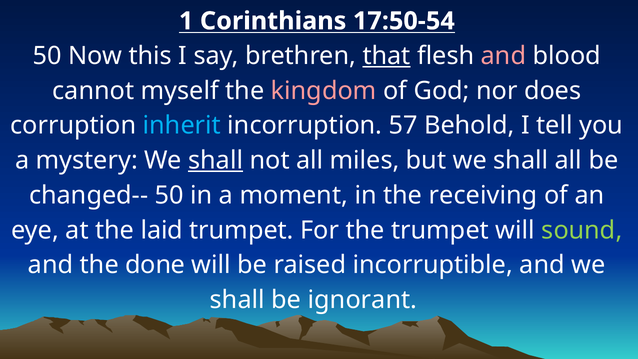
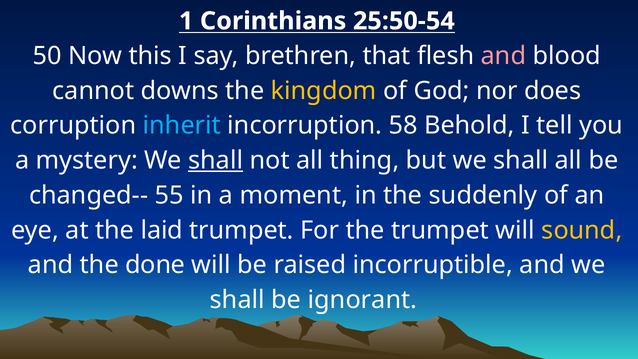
17:50-54: 17:50-54 -> 25:50-54
that underline: present -> none
myself: myself -> downs
kingdom colour: pink -> yellow
57: 57 -> 58
miles: miles -> thing
changed-- 50: 50 -> 55
receiving: receiving -> suddenly
sound colour: light green -> yellow
